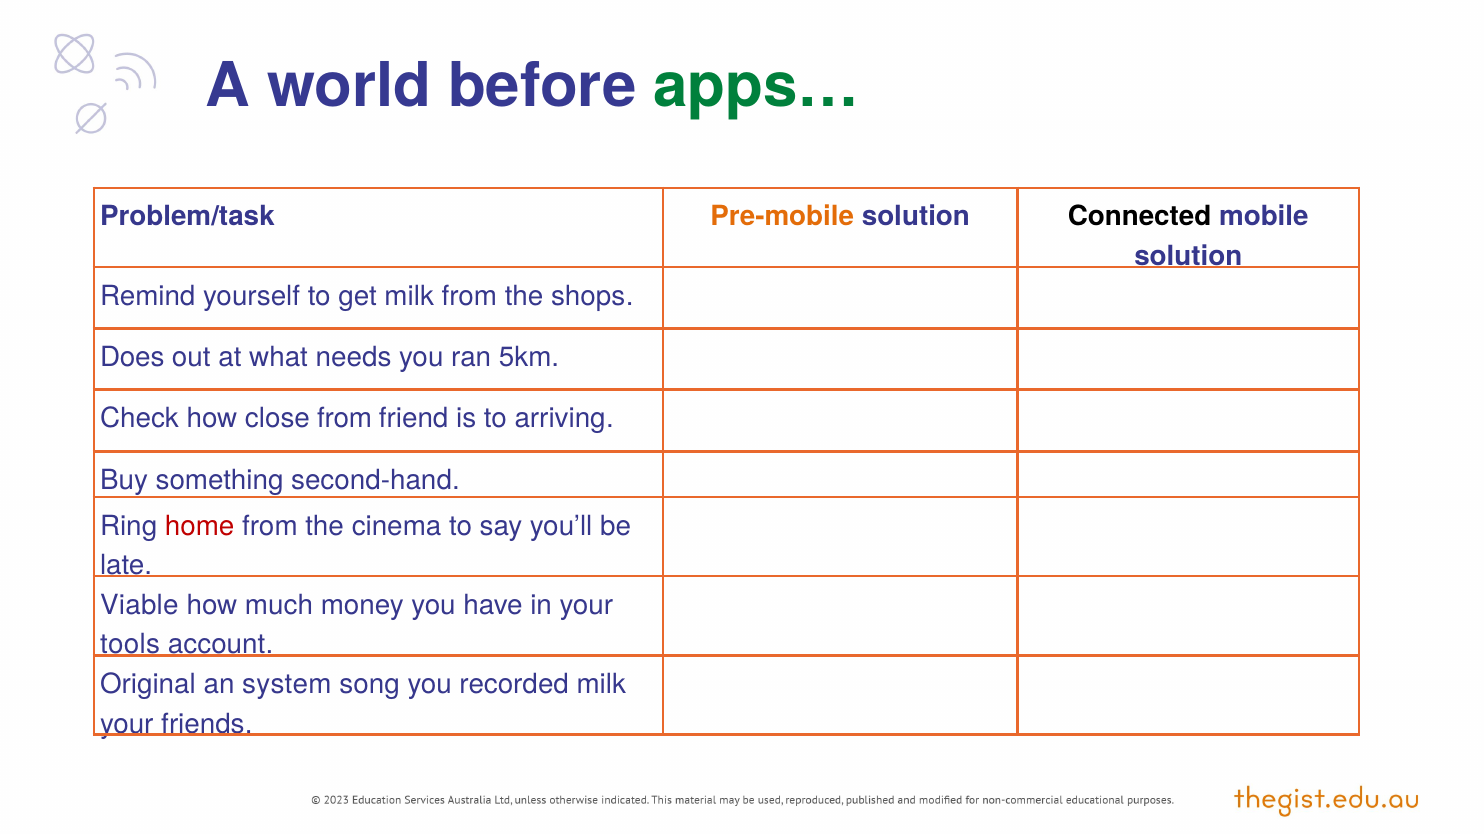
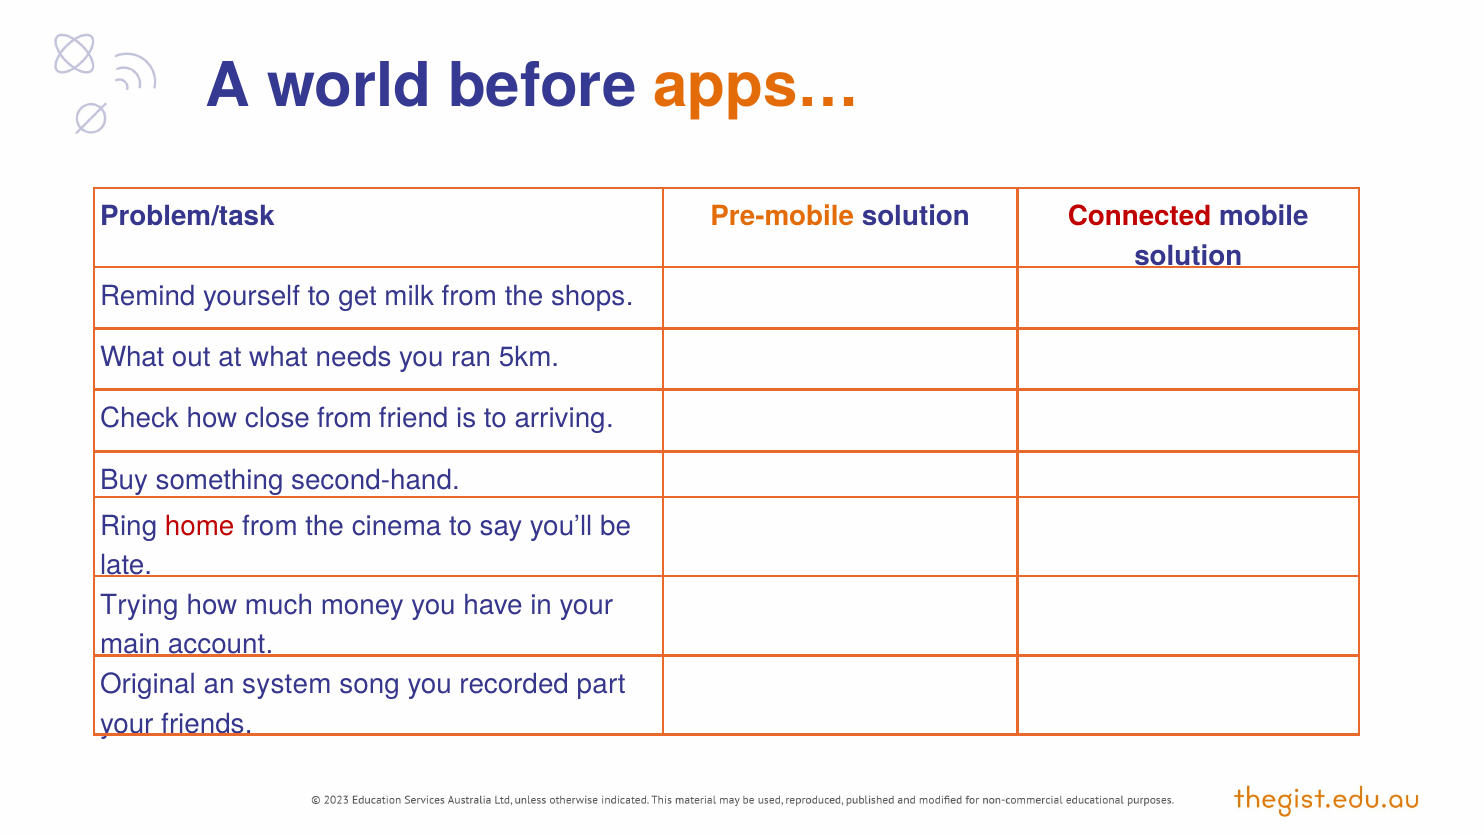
apps… colour: green -> orange
Connected colour: black -> red
Does at (132, 358): Does -> What
Viable: Viable -> Trying
tools: tools -> main
recorded milk: milk -> part
